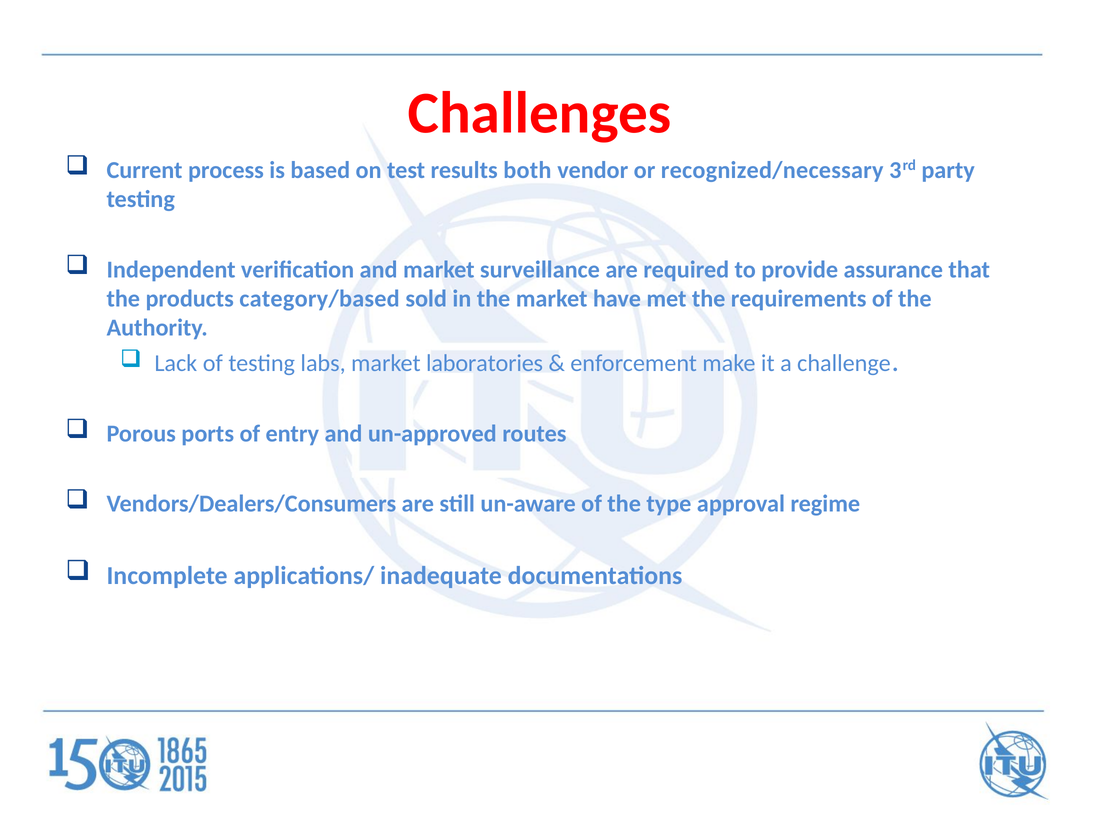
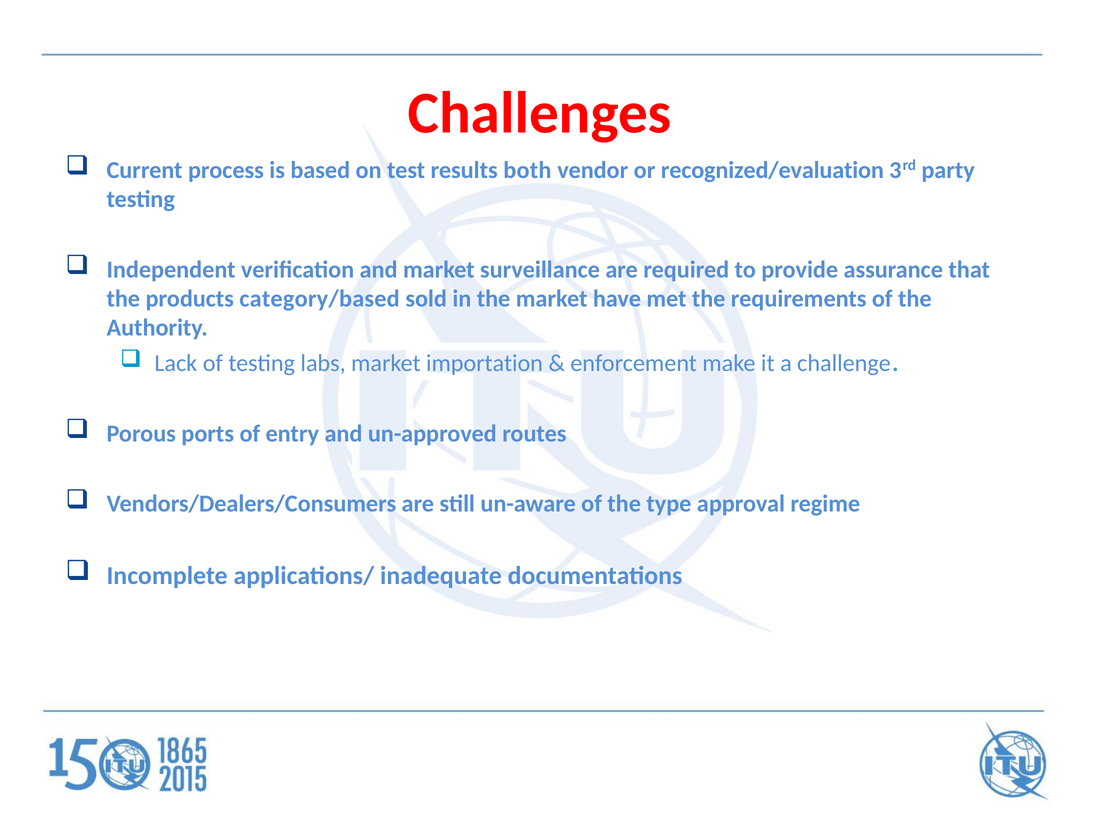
recognized/necessary: recognized/necessary -> recognized/evaluation
laboratories: laboratories -> importation
